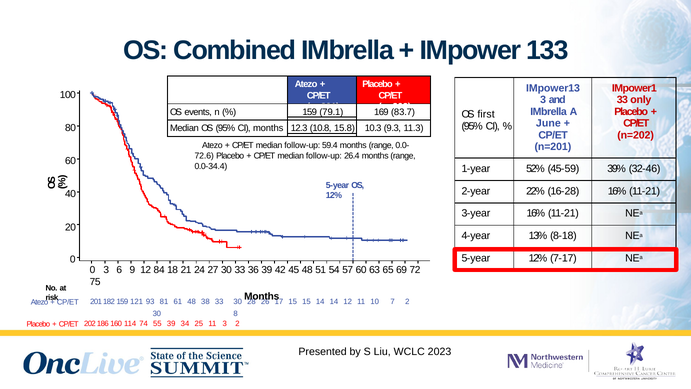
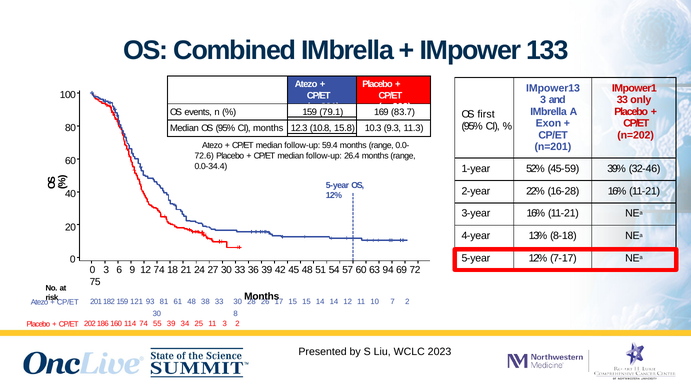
June: June -> Exon
12 84: 84 -> 74
65: 65 -> 94
